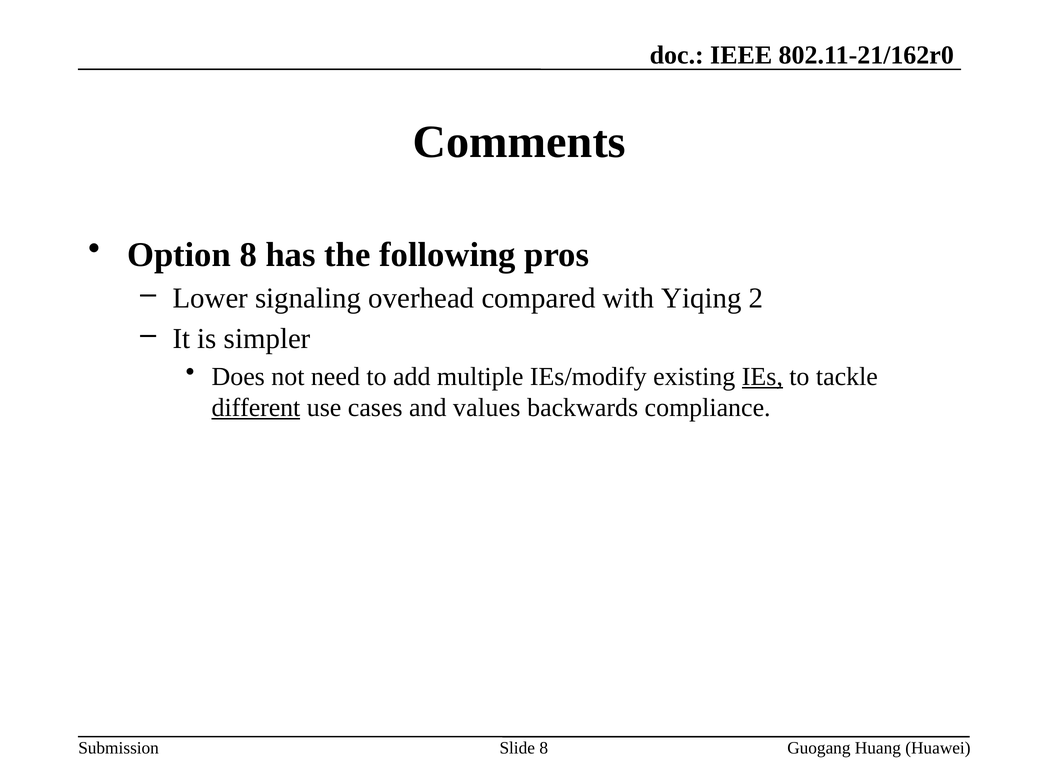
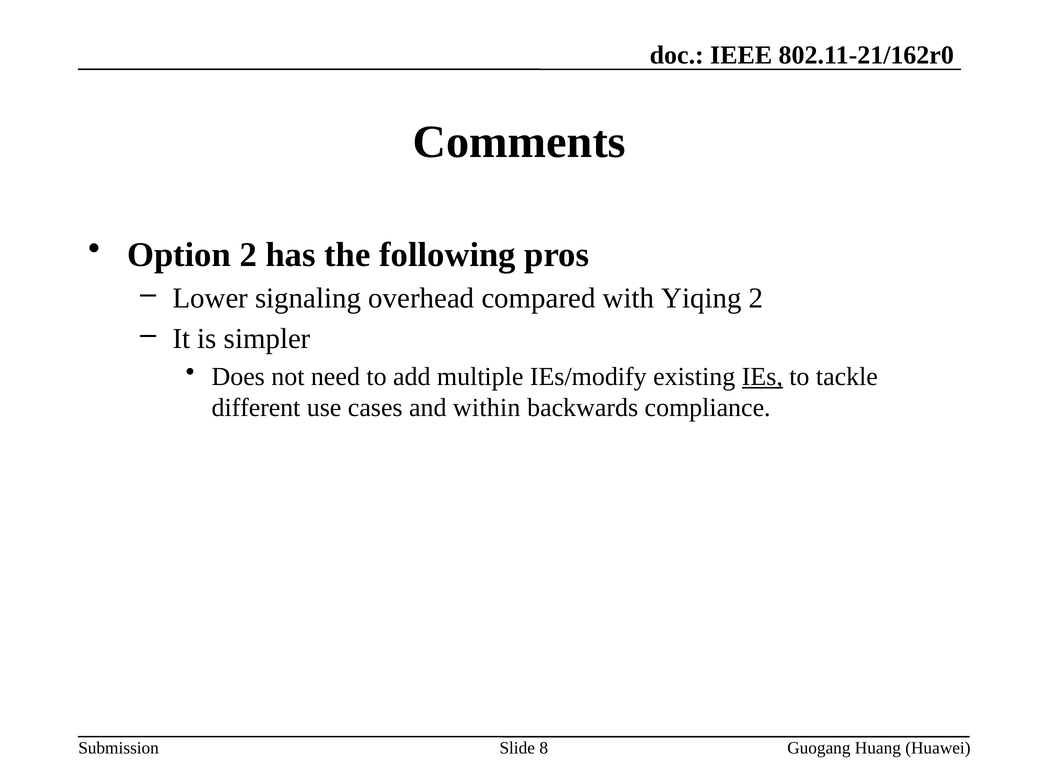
Option 8: 8 -> 2
different underline: present -> none
values: values -> within
